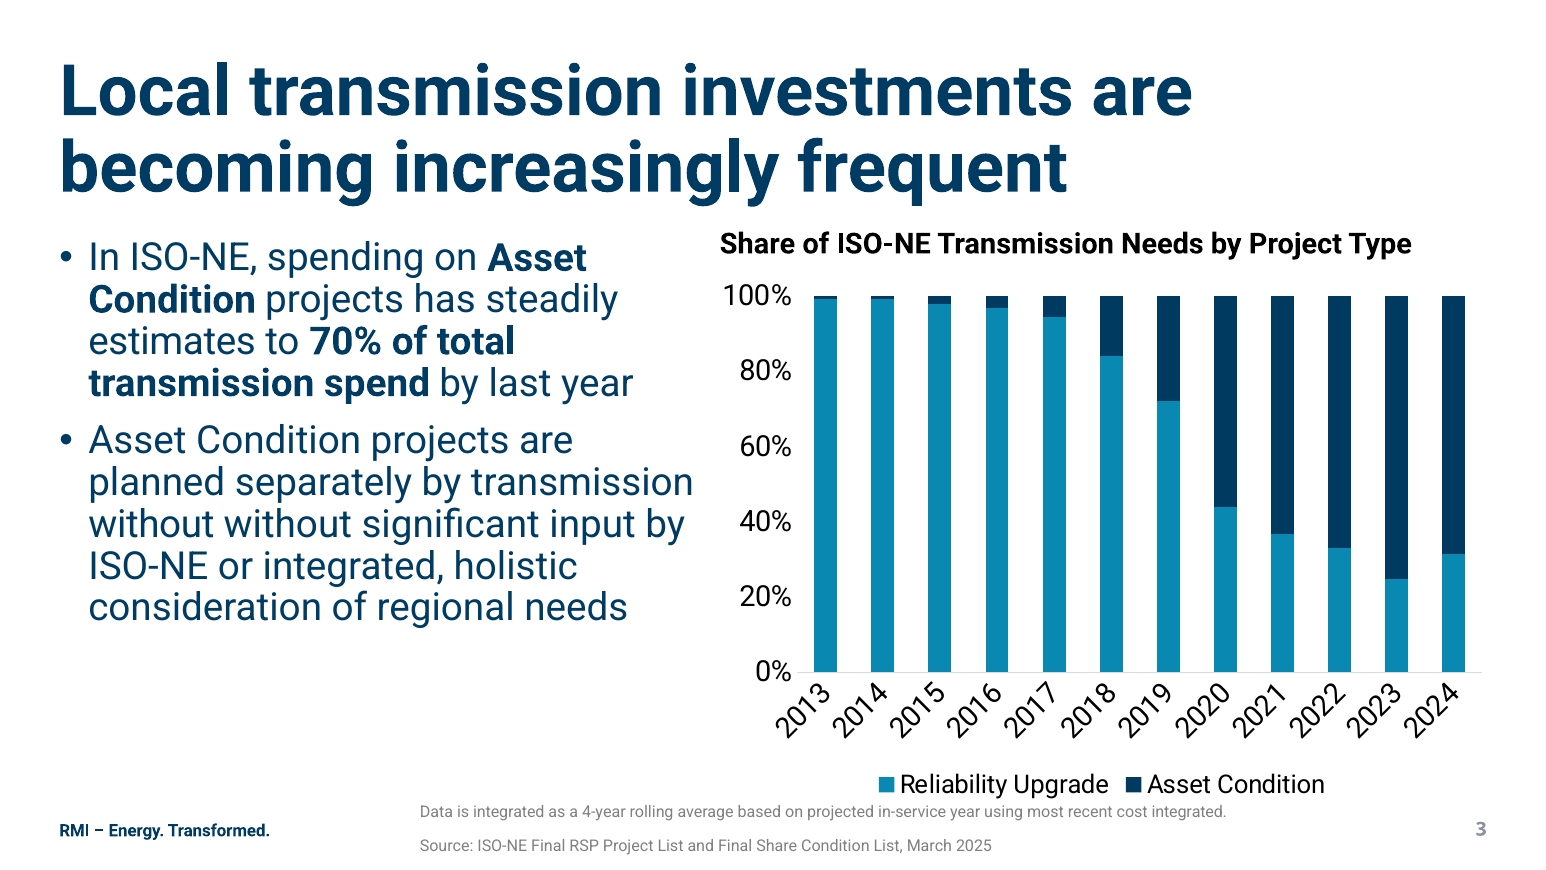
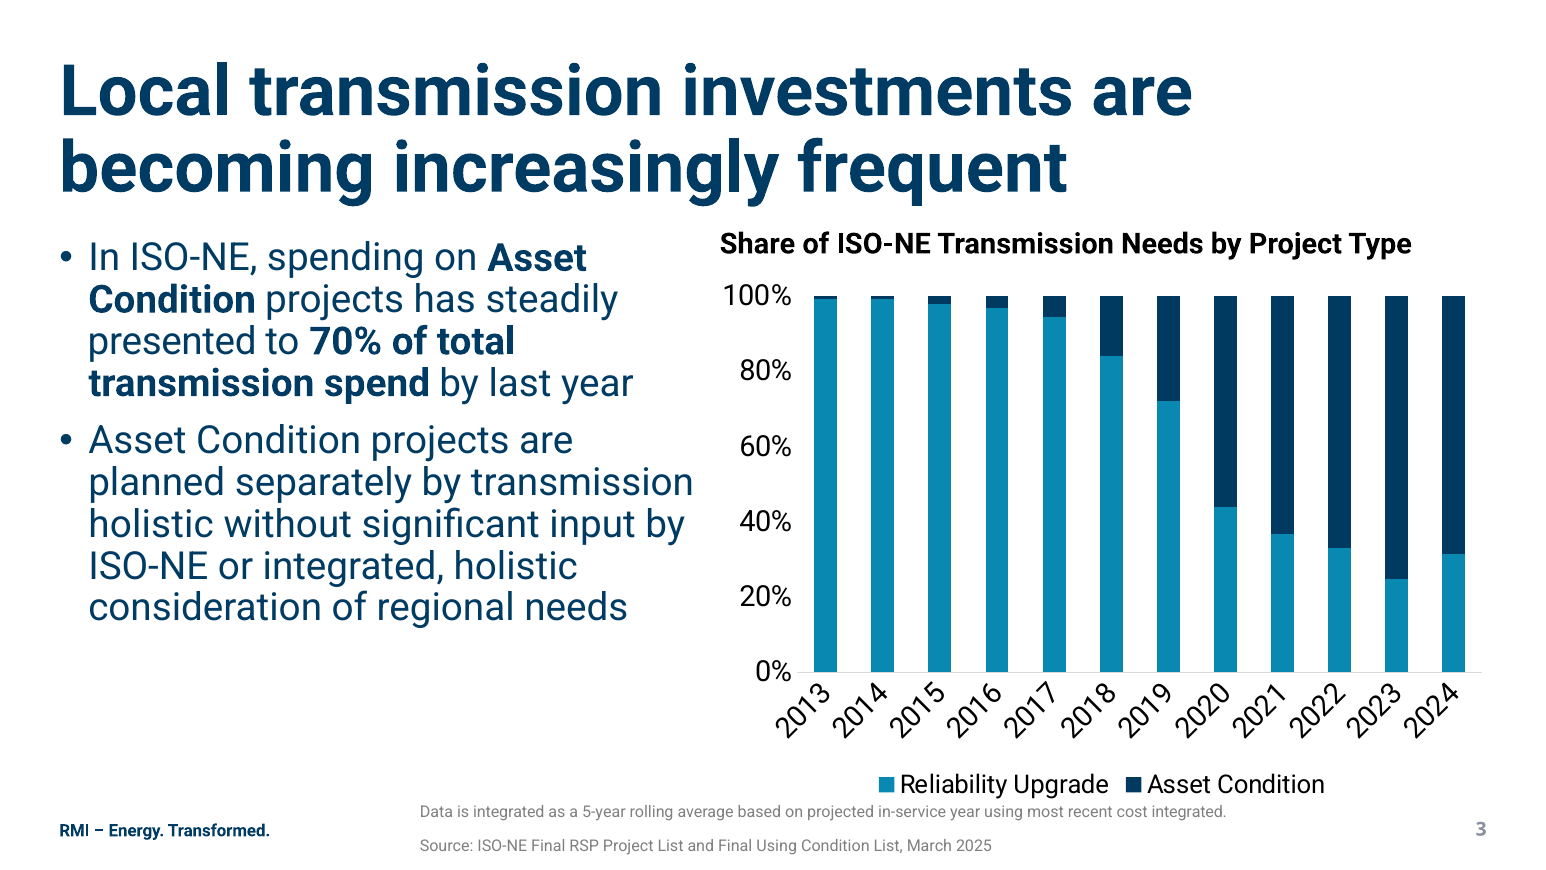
estimates: estimates -> presented
without at (151, 524): without -> holistic
4-year: 4-year -> 5-year
Final Share: Share -> Using
